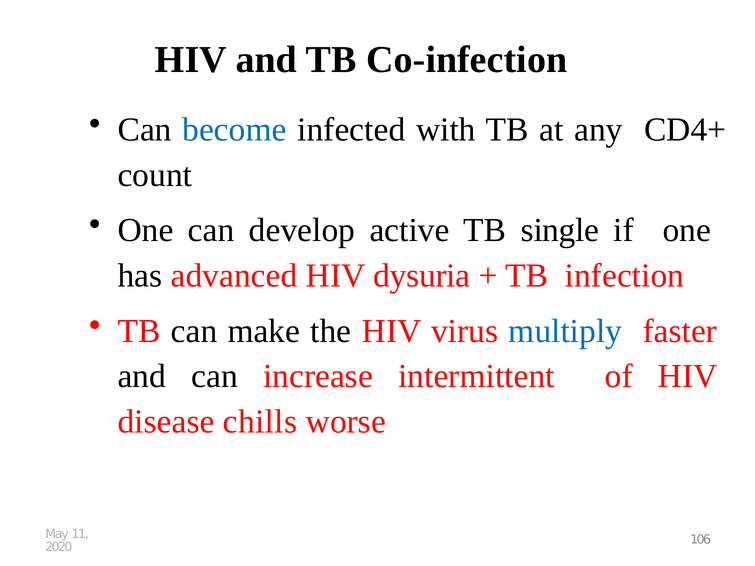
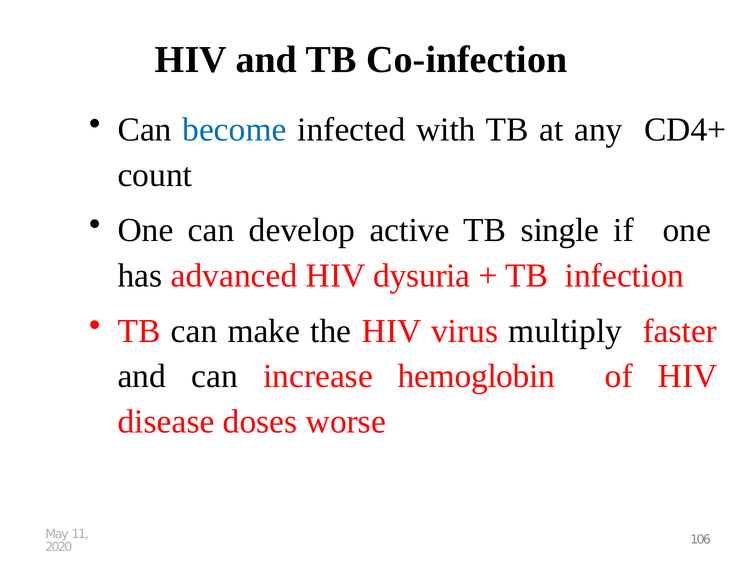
multiply colour: blue -> black
intermittent: intermittent -> hemoglobin
chills: chills -> doses
